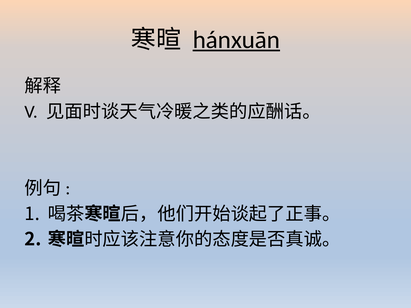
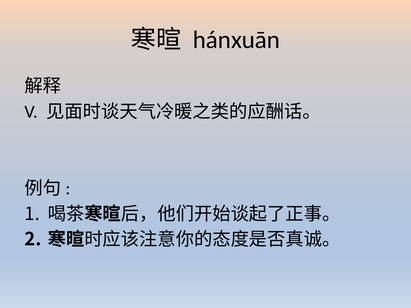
hánxuān underline: present -> none
